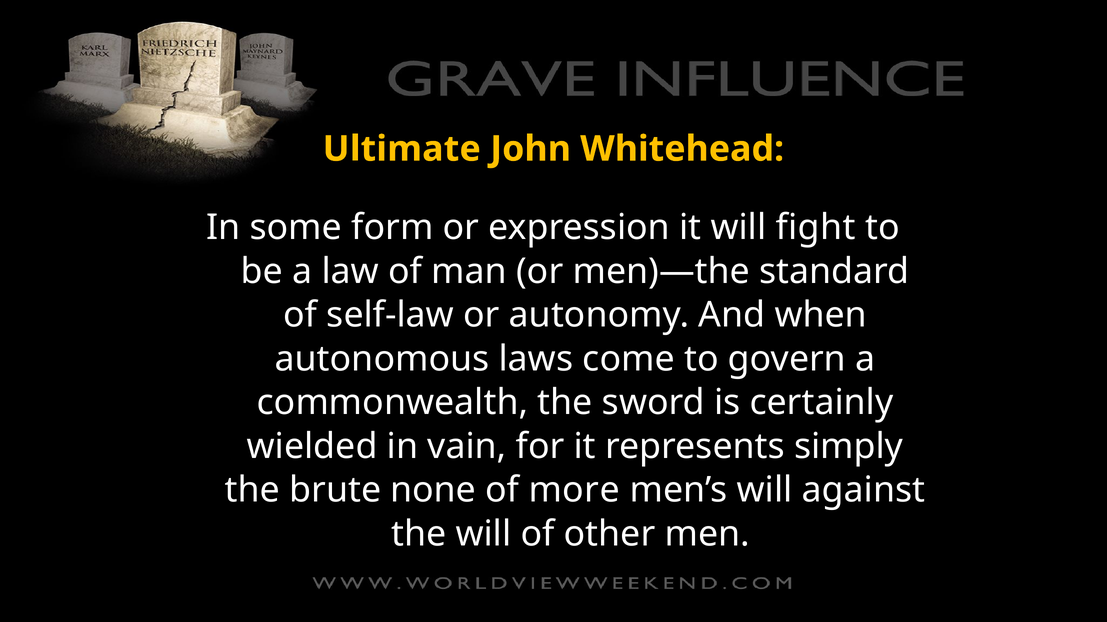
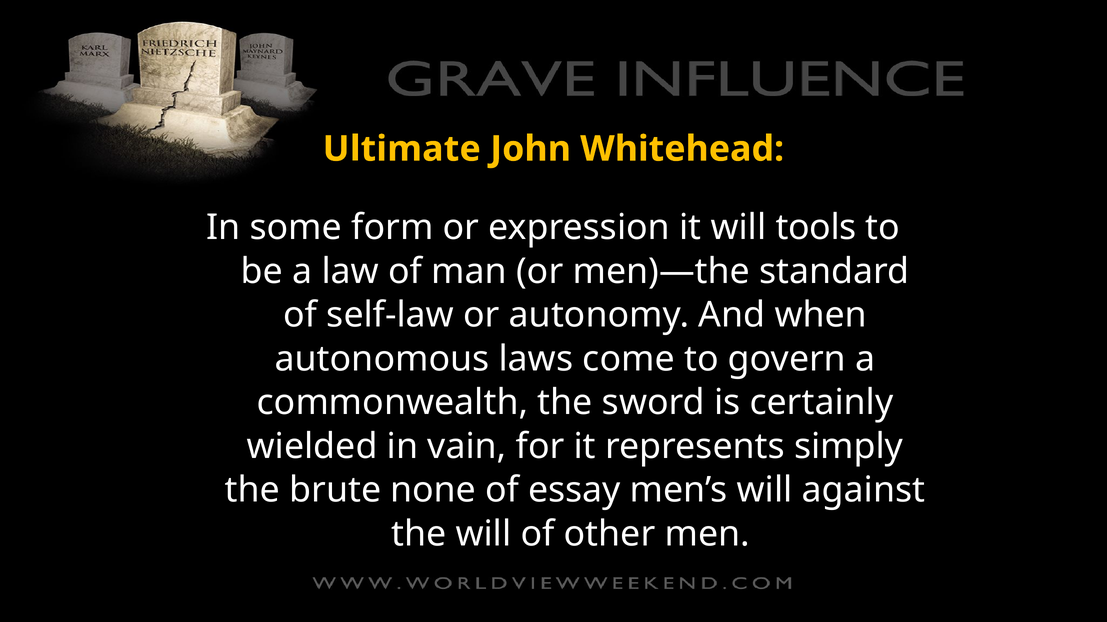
fight: fight -> tools
more: more -> essay
